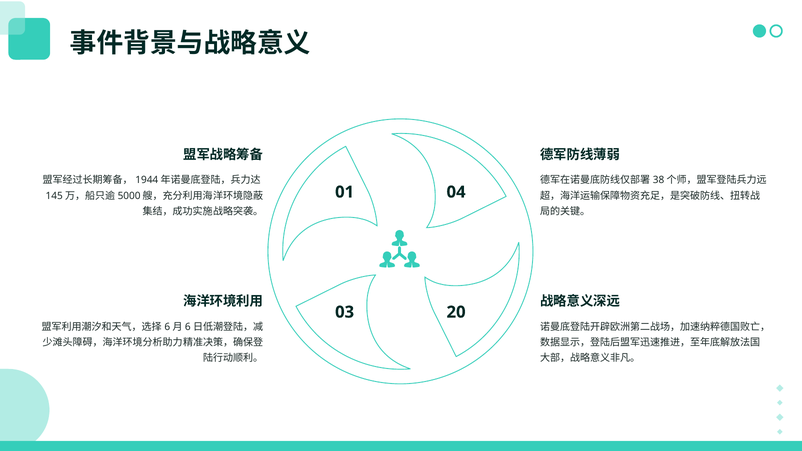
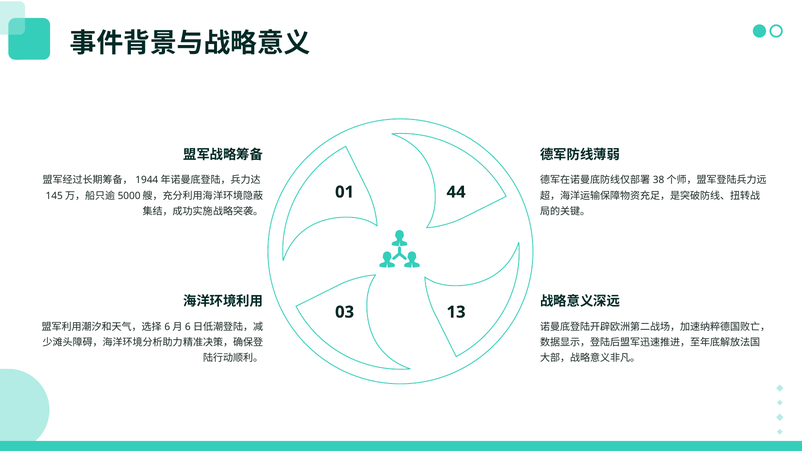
04: 04 -> 44
20: 20 -> 13
